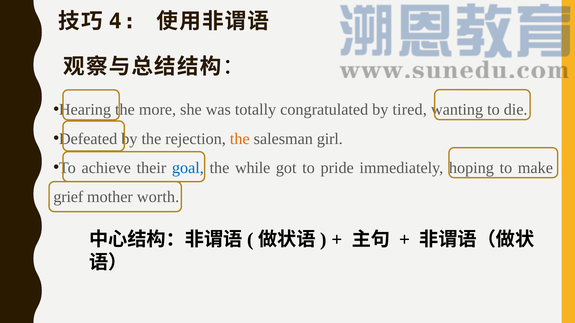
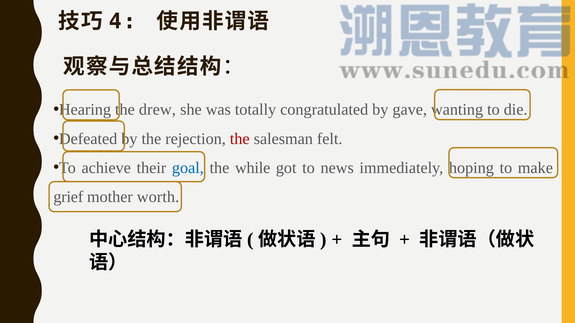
more: more -> drew
tired: tired -> gave
the at (240, 139) colour: orange -> red
girl: girl -> felt
pride: pride -> news
